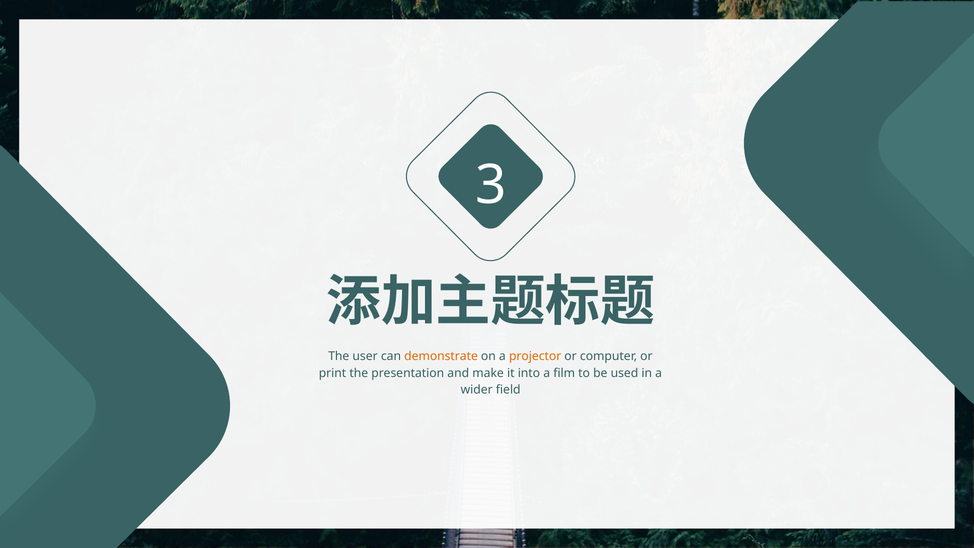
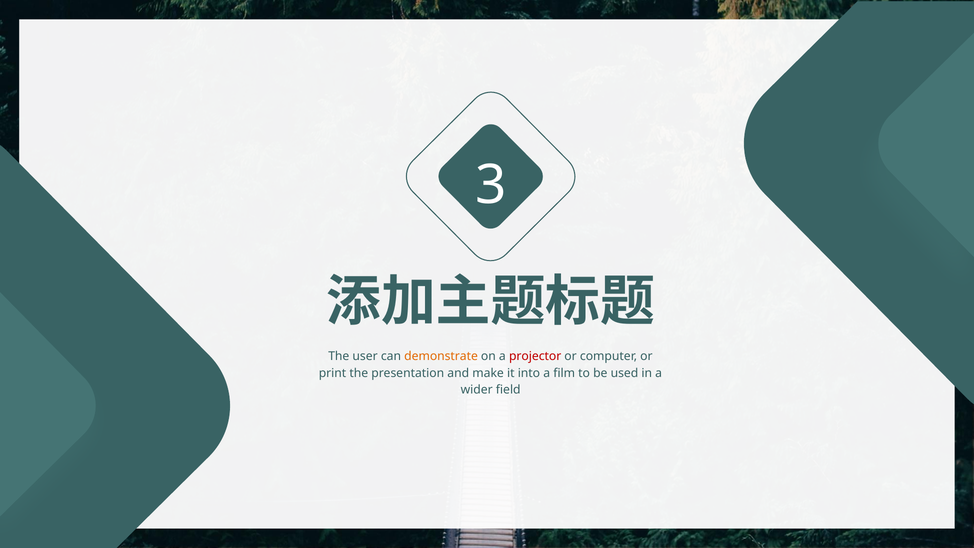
projector colour: orange -> red
